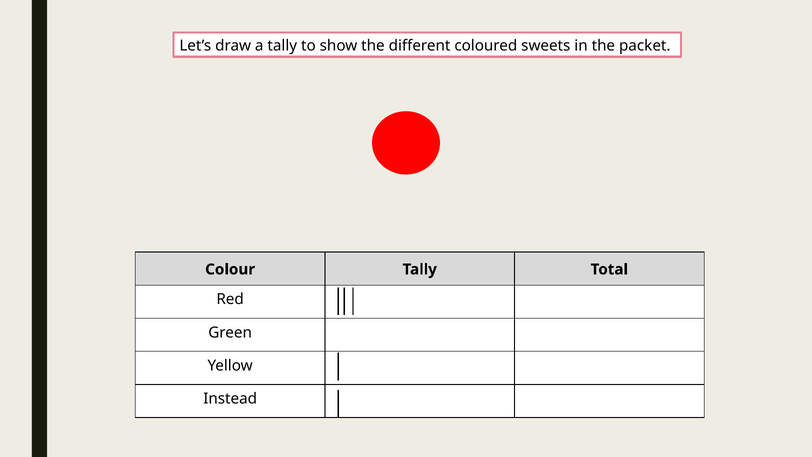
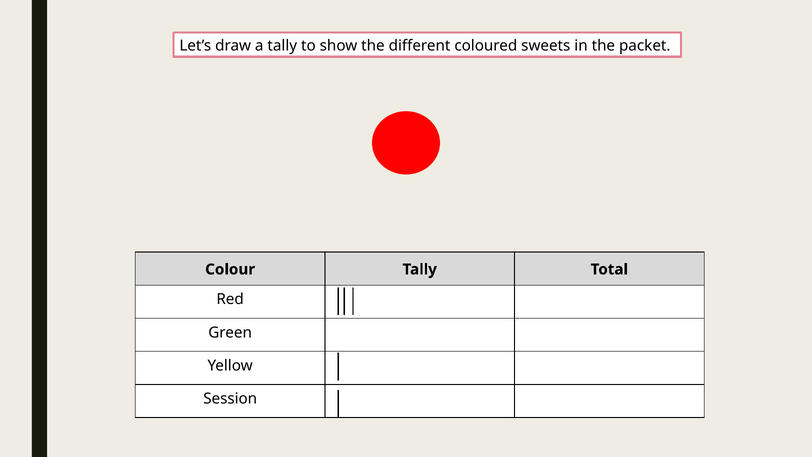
Instead: Instead -> Session
